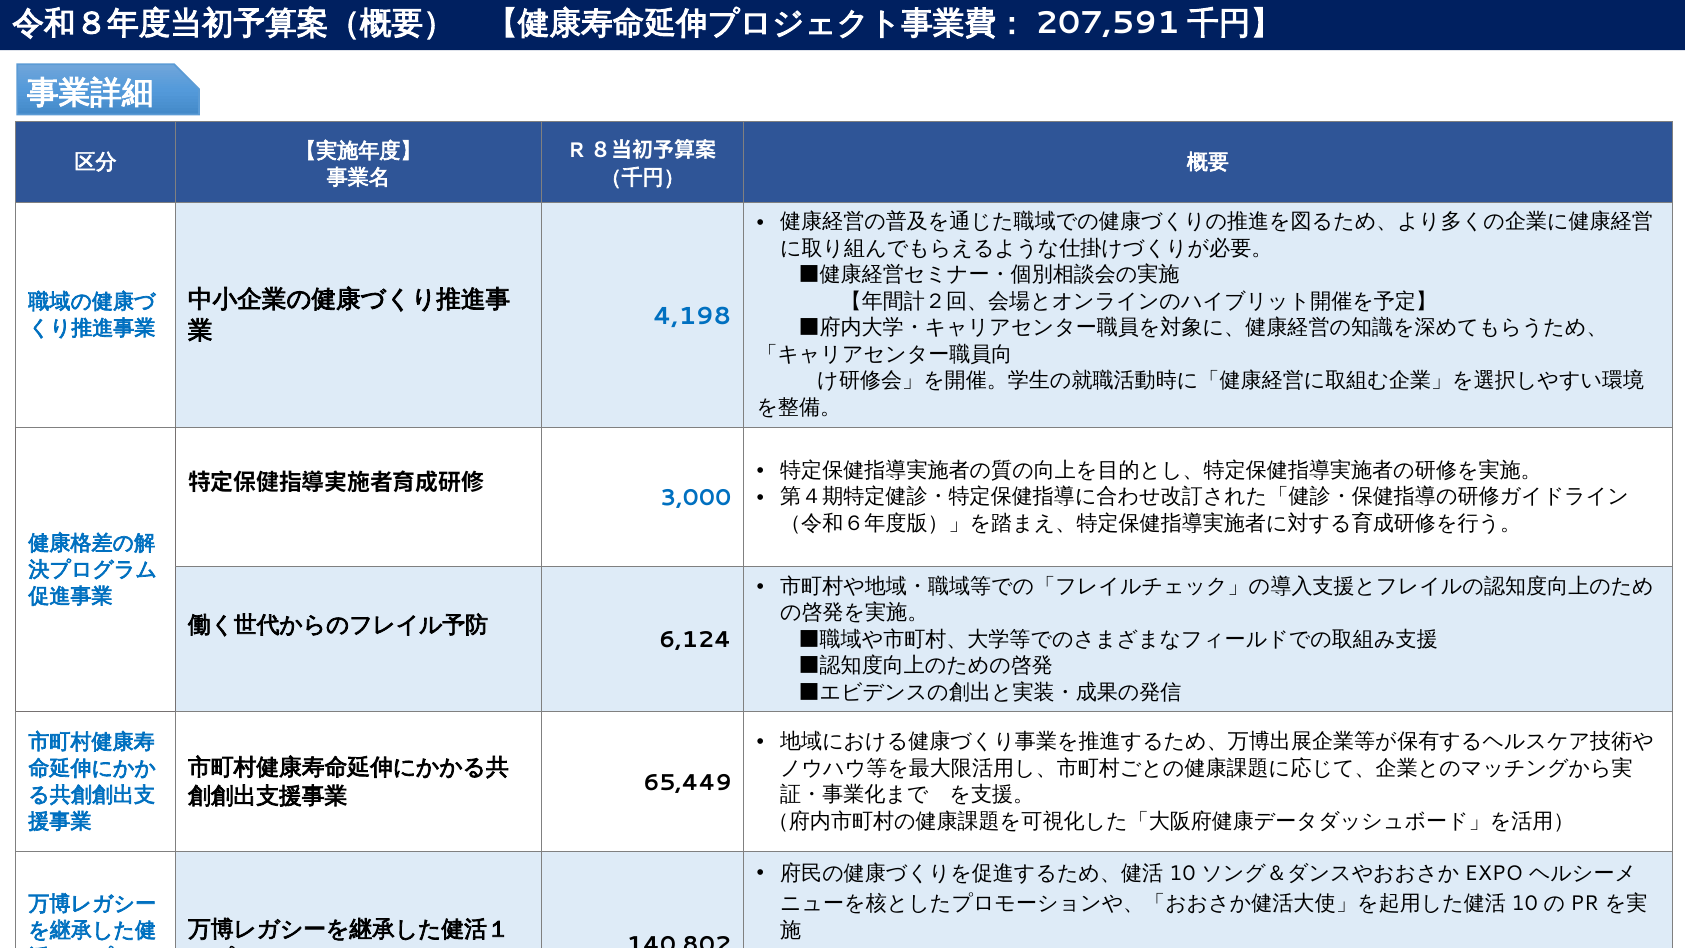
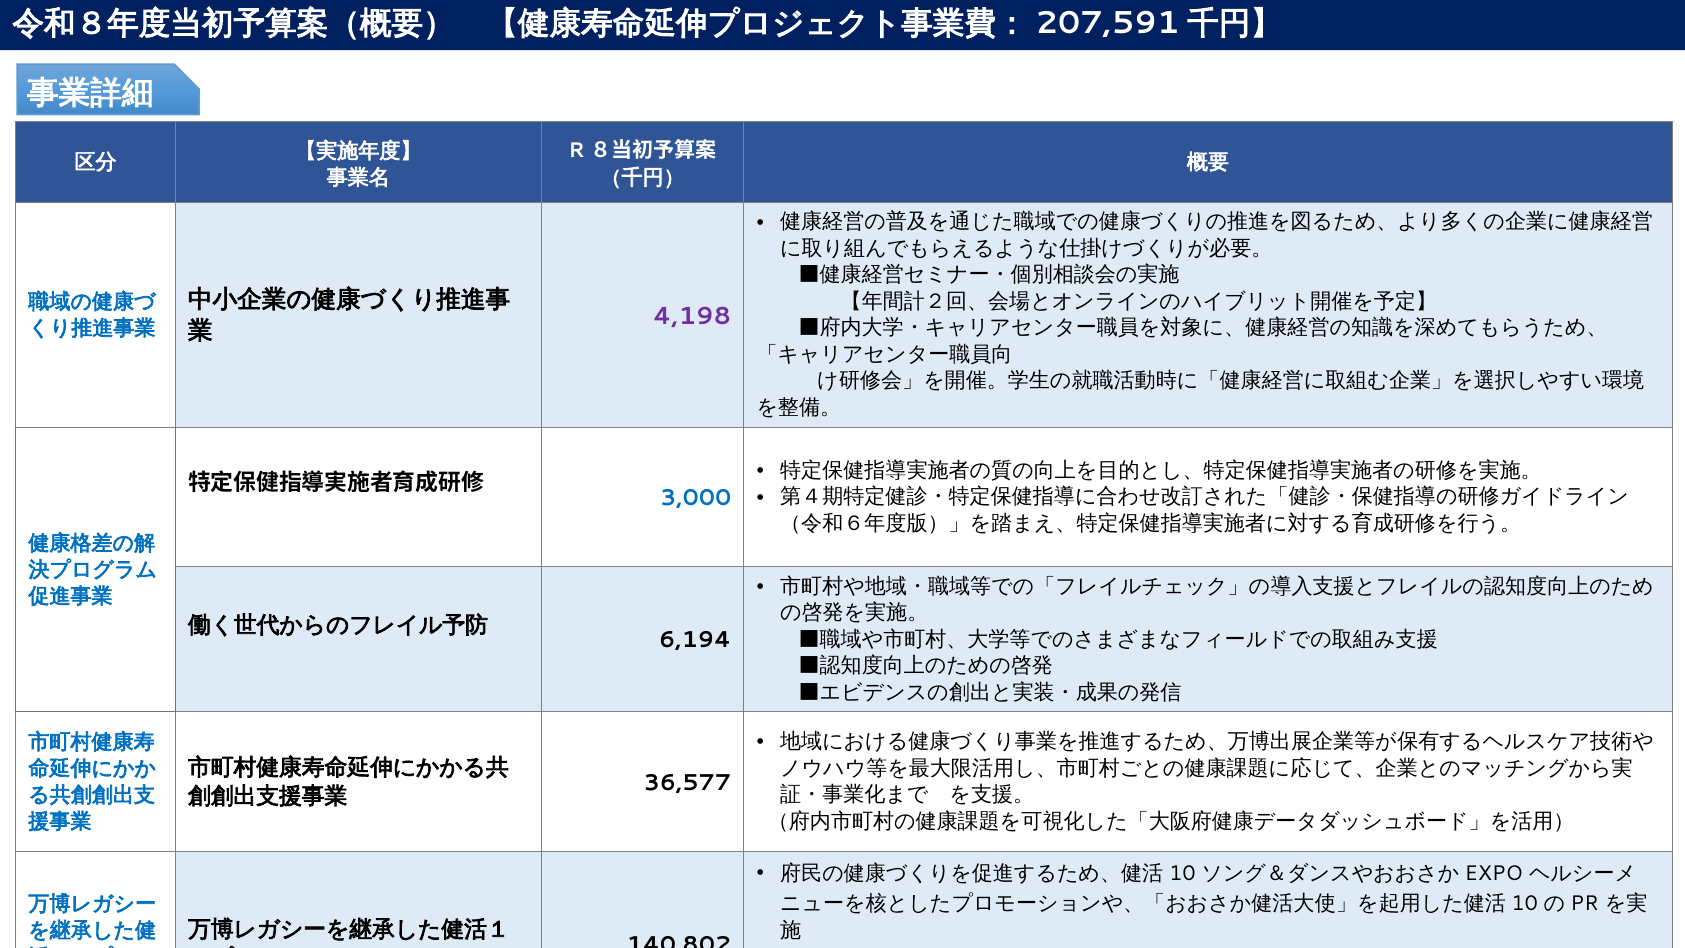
4,198 colour: blue -> purple
6,124: 6,124 -> 6,194
65,449: 65,449 -> 36,577
